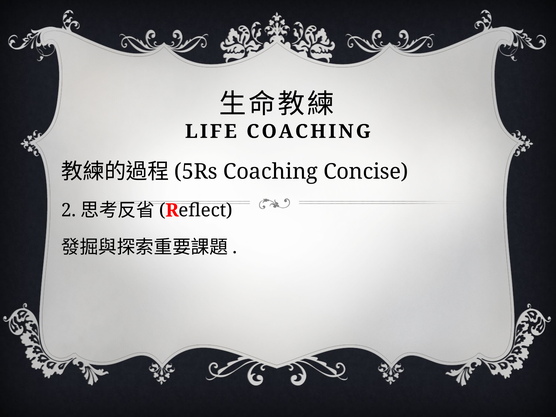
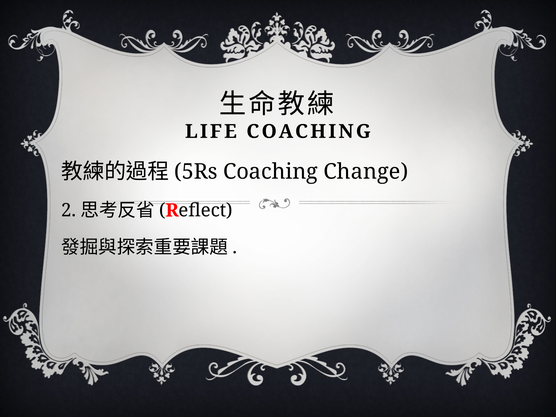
Concise: Concise -> Change
